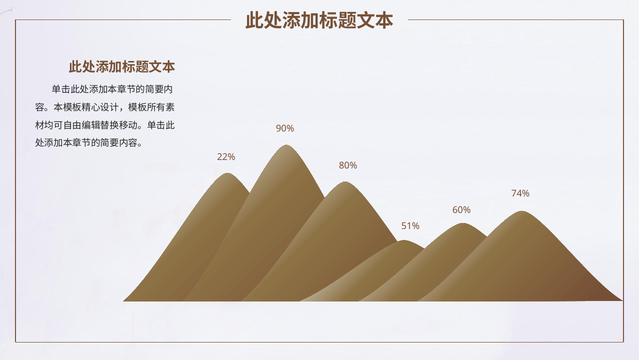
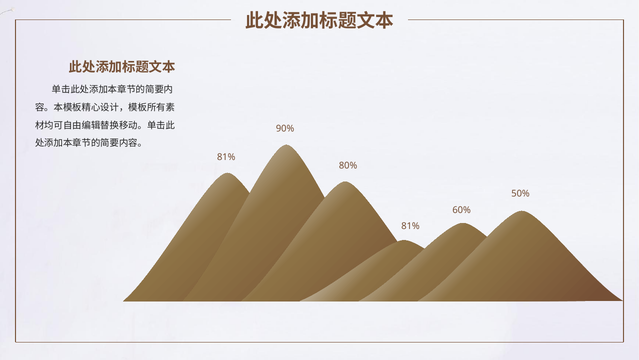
22% at (226, 157): 22% -> 81%
74%: 74% -> 50%
51% at (411, 226): 51% -> 81%
